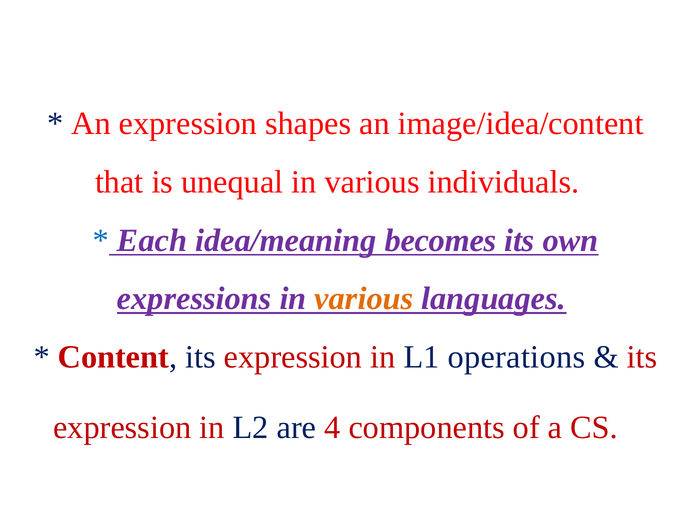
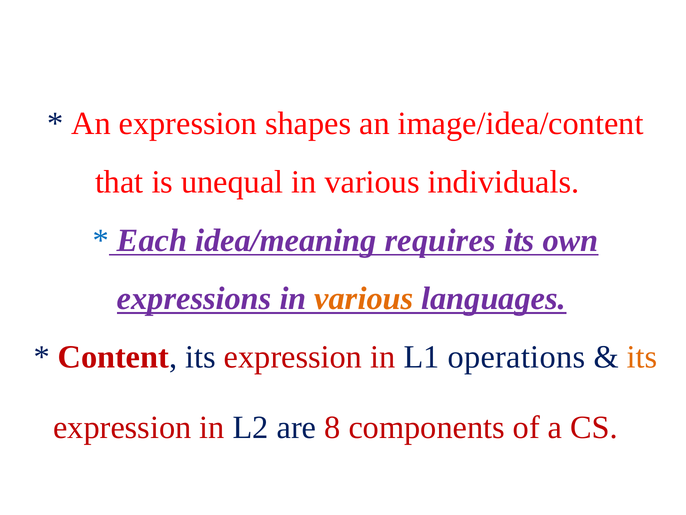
becomes: becomes -> requires
its at (642, 357) colour: red -> orange
4: 4 -> 8
